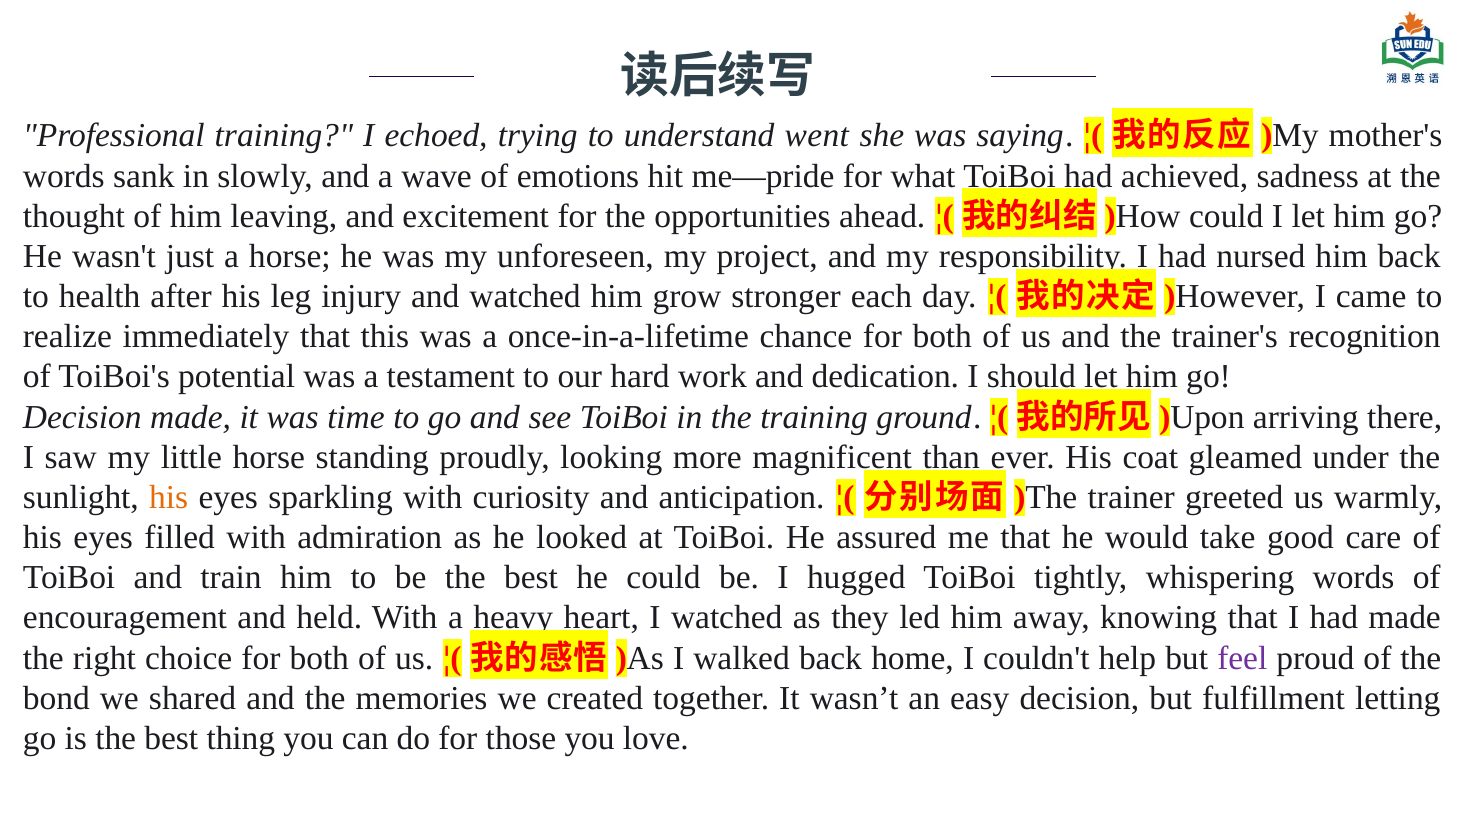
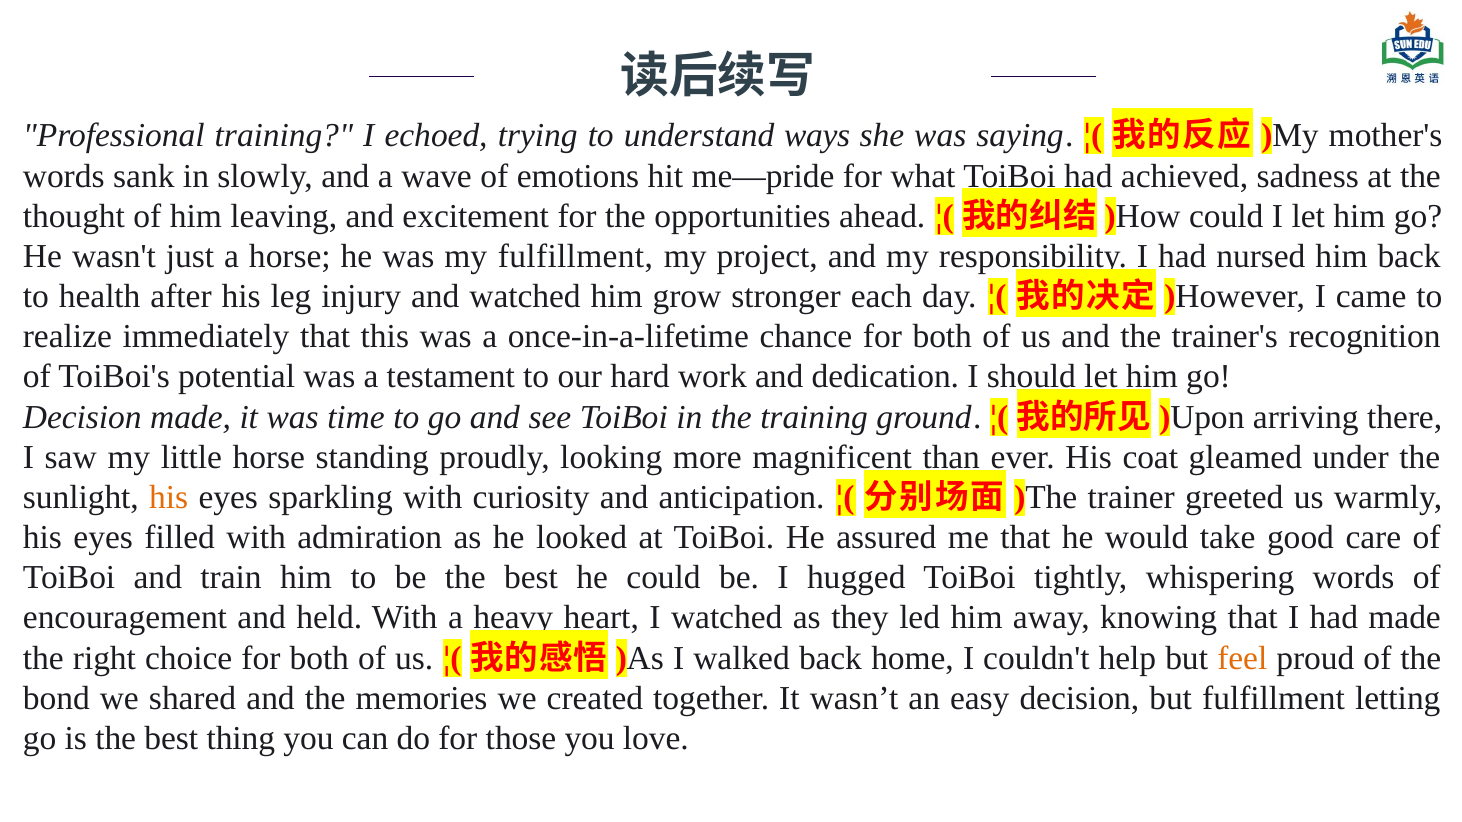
went: went -> ways
my unforeseen: unforeseen -> fulfillment
feel colour: purple -> orange
